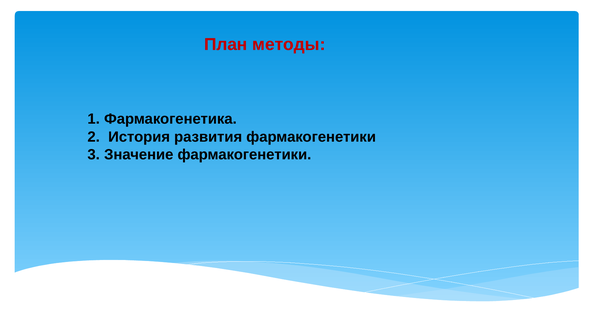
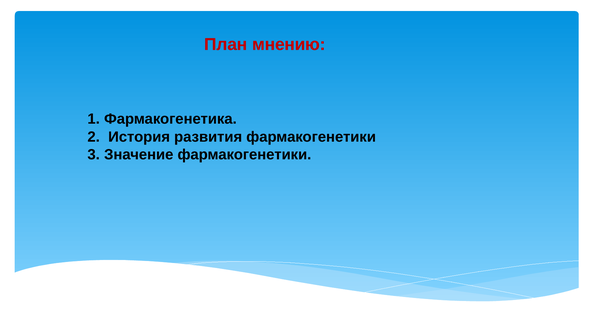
методы: методы -> мнению
